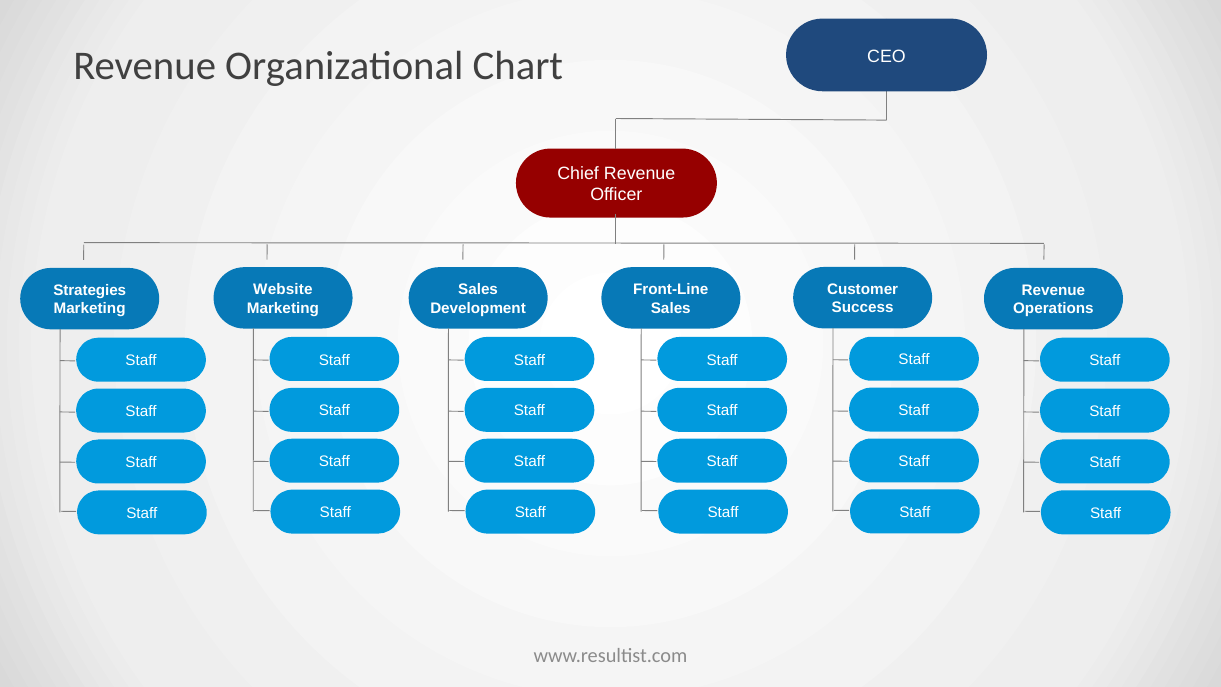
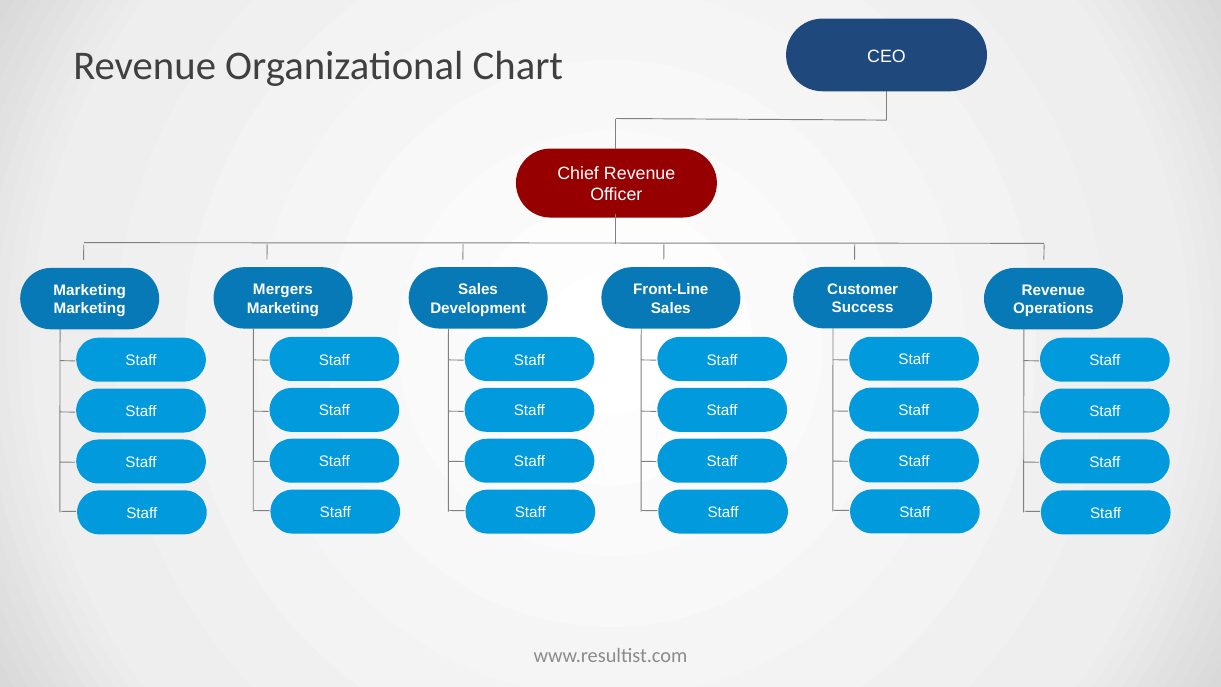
Website: Website -> Mergers
Strategies at (90, 290): Strategies -> Marketing
